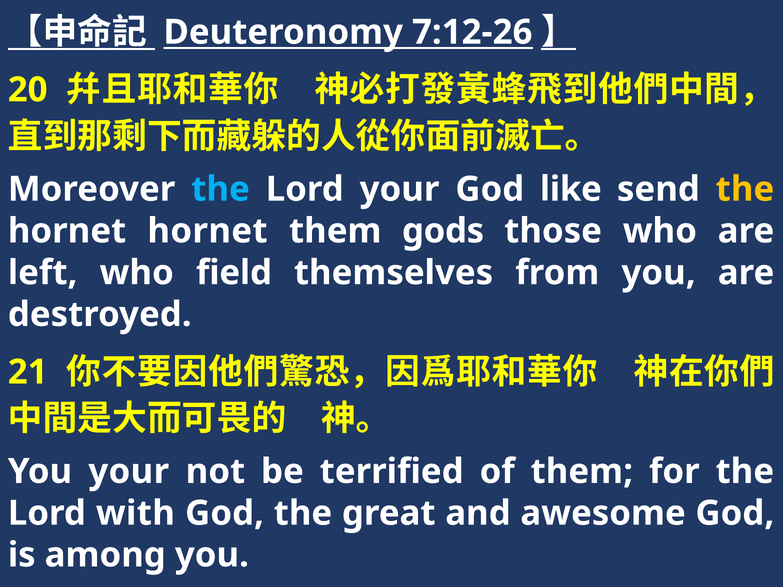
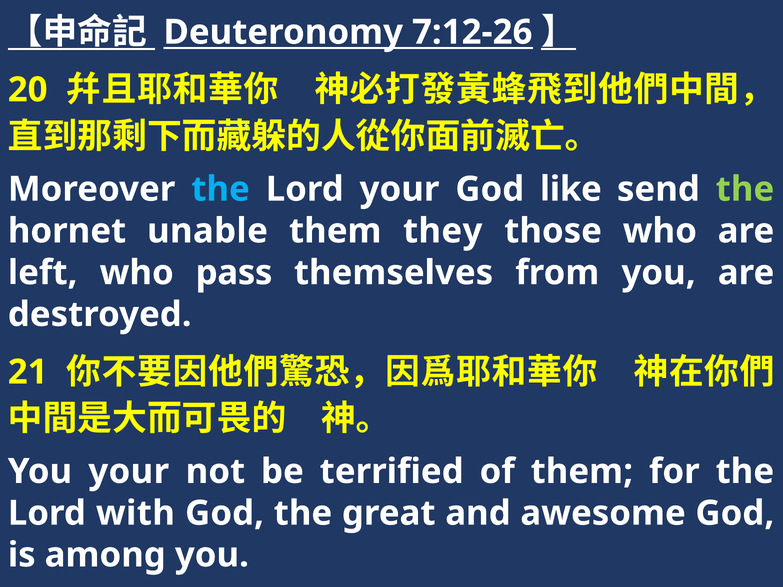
the at (745, 189) colour: yellow -> light green
hornet hornet: hornet -> unable
gods: gods -> they
field: field -> pass
